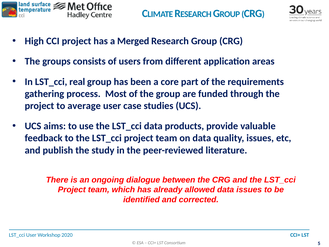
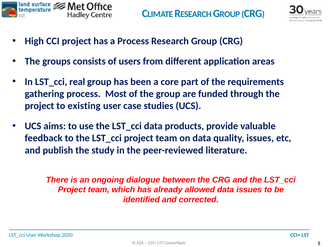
a Merged: Merged -> Process
average: average -> existing
